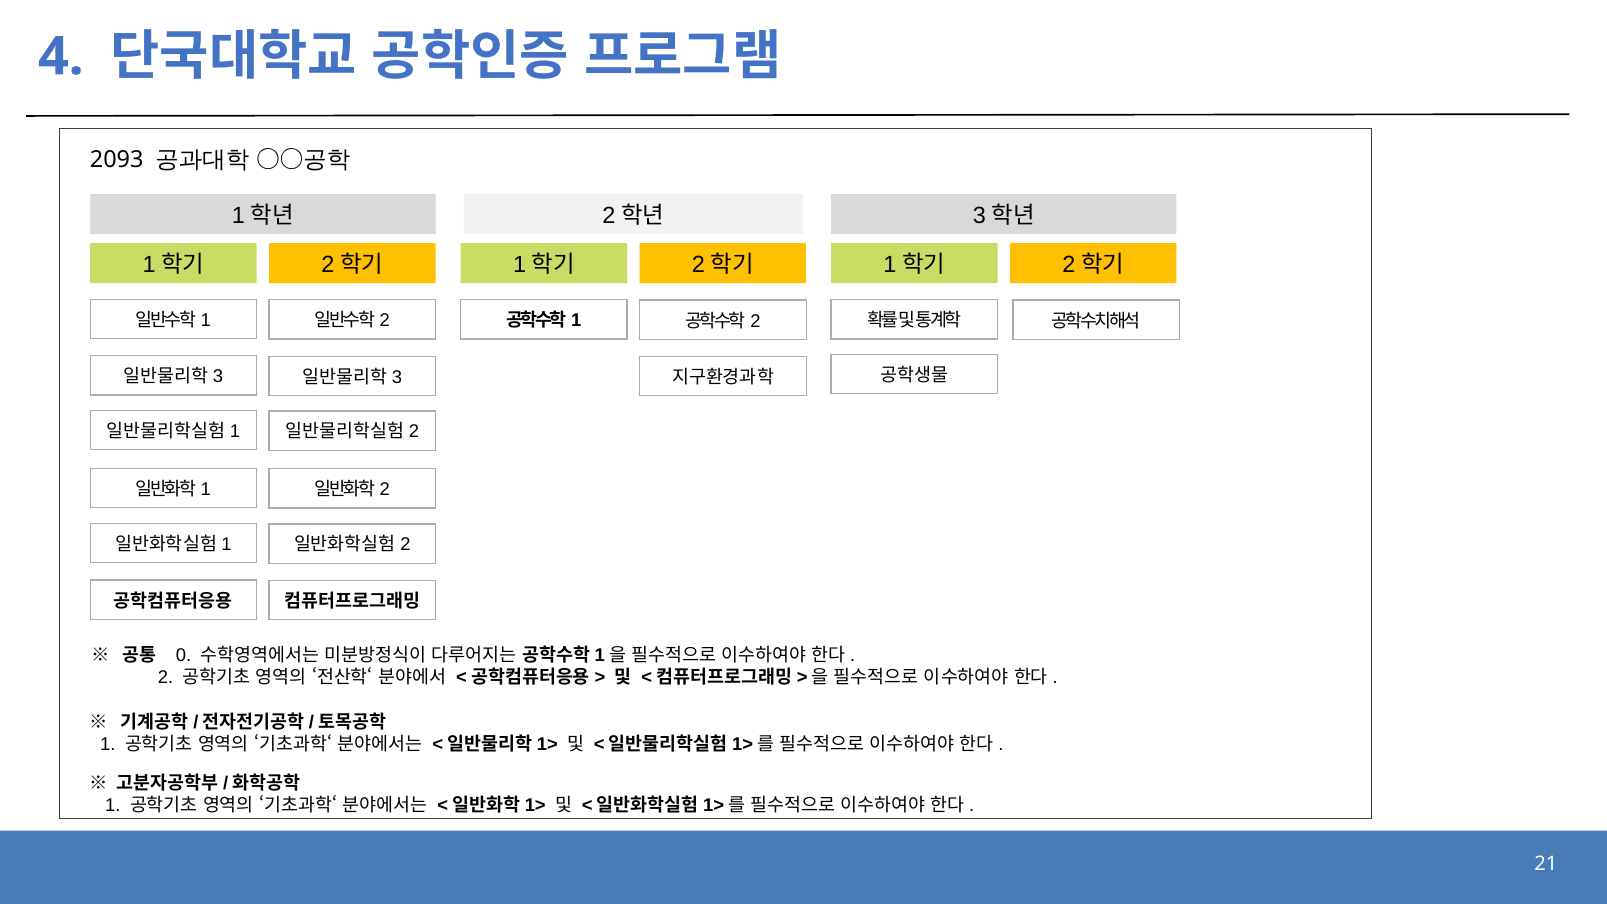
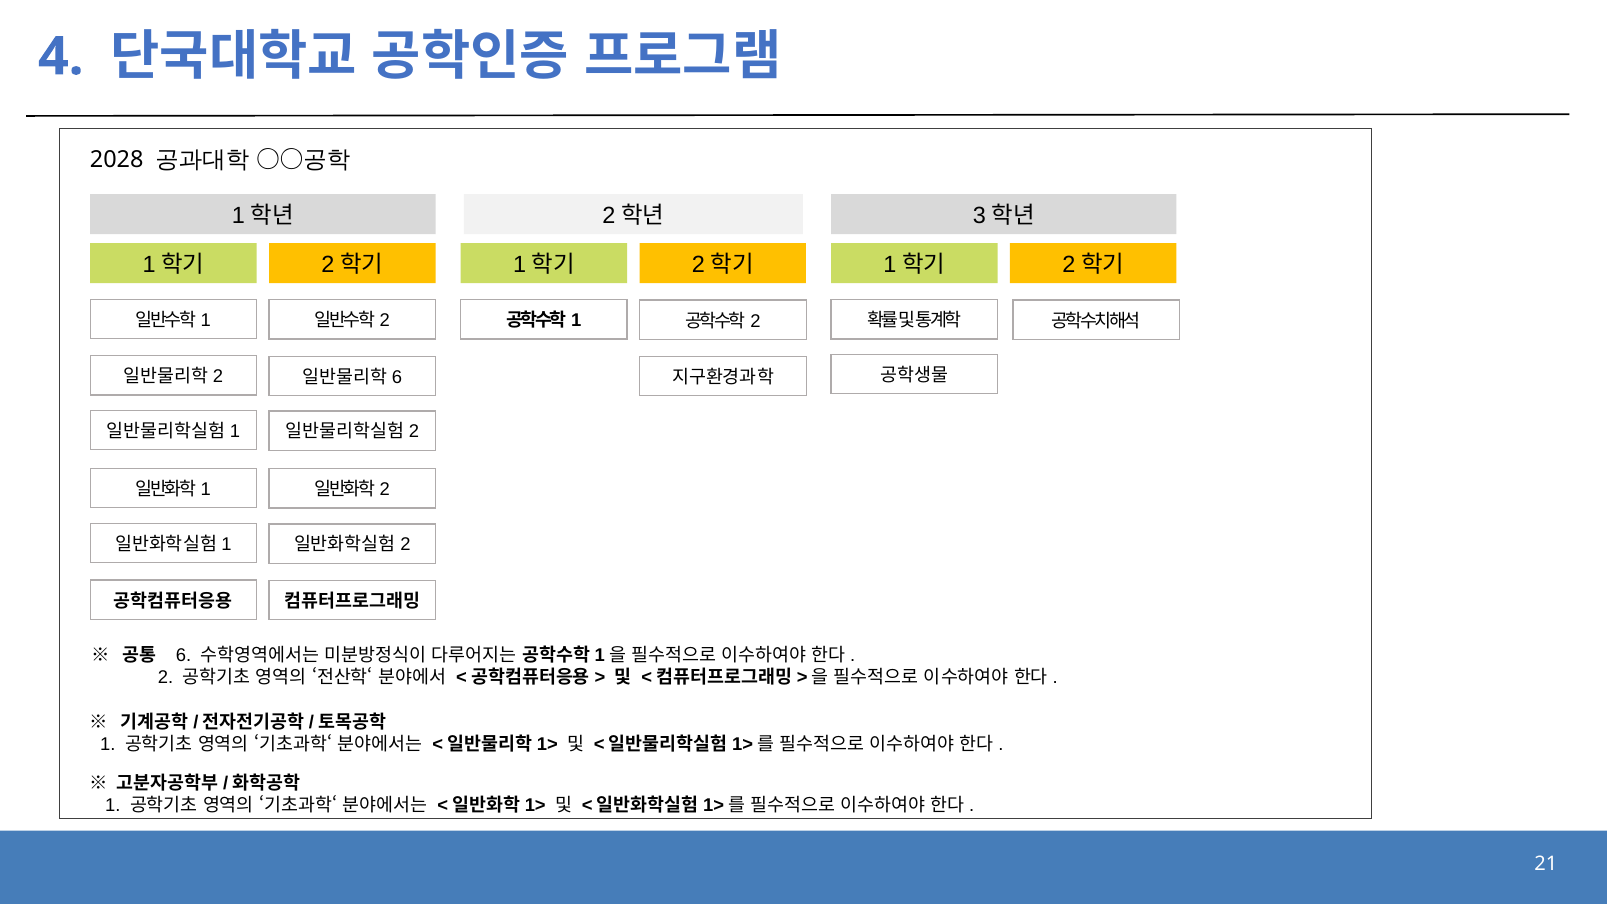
2093: 2093 -> 2028
3 at (218, 377): 3 -> 2
3 at (397, 377): 3 -> 6
0 at (184, 655): 0 -> 6
